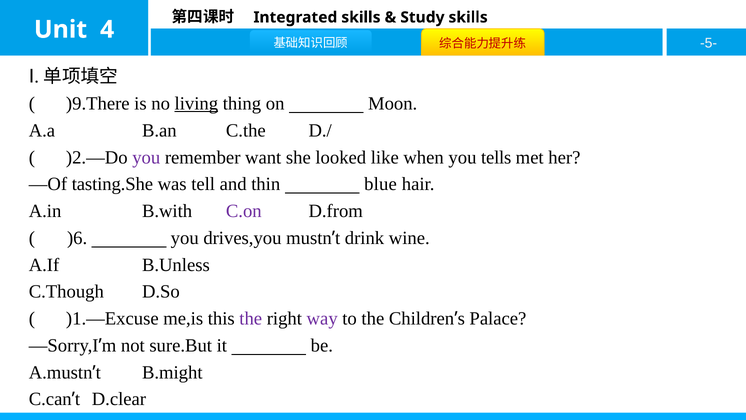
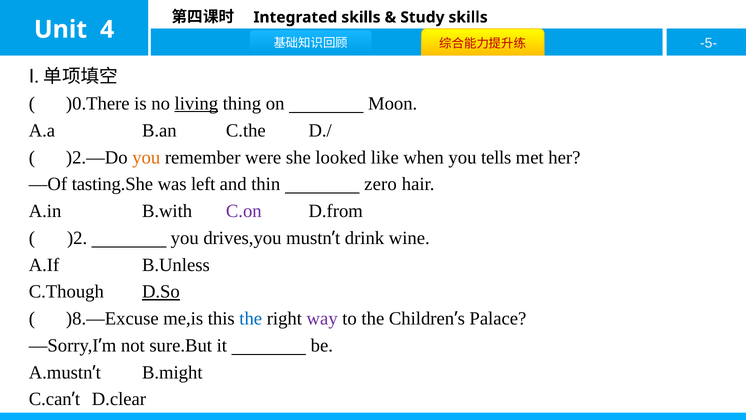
)9.There: )9.There -> )0.There
you at (146, 157) colour: purple -> orange
want: want -> were
tell: tell -> left
blue: blue -> zero
)6: )6 -> )2
D.So underline: none -> present
)1.—Excuse: )1.—Excuse -> )8.—Excuse
the at (251, 318) colour: purple -> blue
